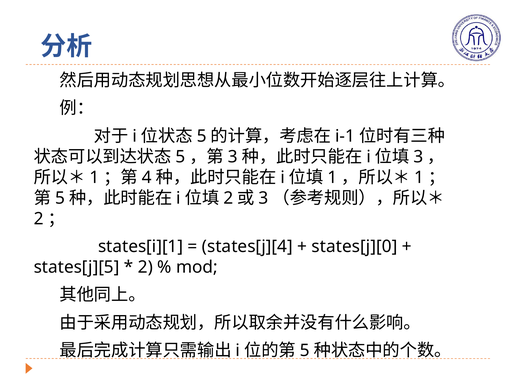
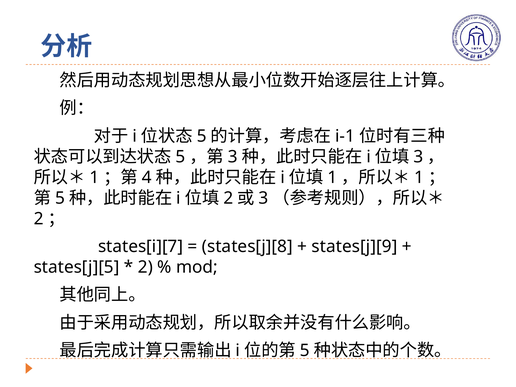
states[i][1: states[i][1 -> states[i][7
states[j][4: states[j][4 -> states[j][8
states[j][0: states[j][0 -> states[j][9
